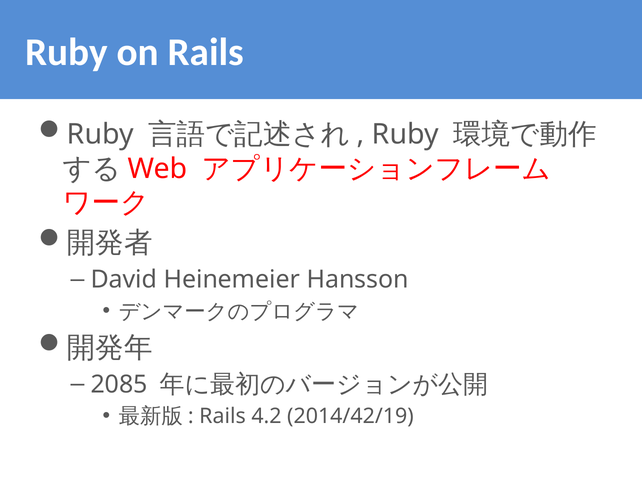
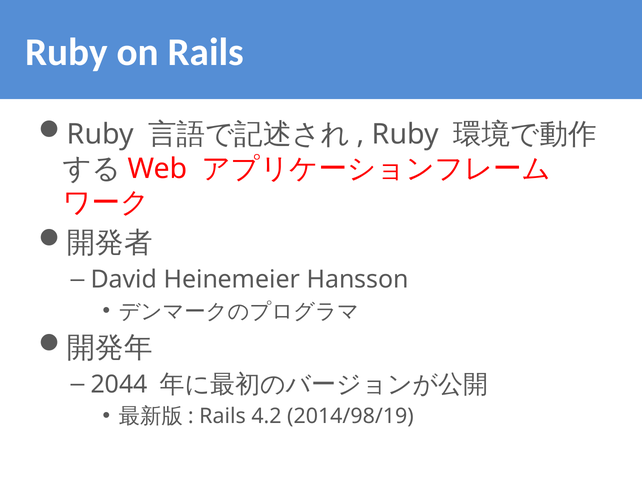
2085: 2085 -> 2044
2014/42/19: 2014/42/19 -> 2014/98/19
